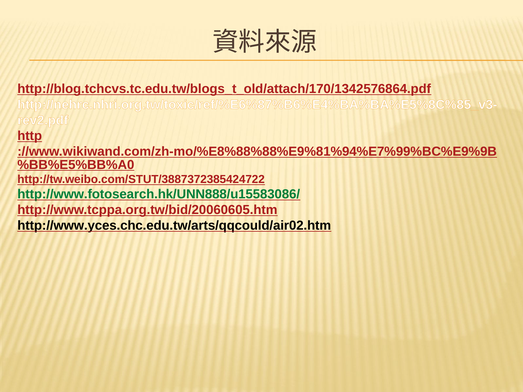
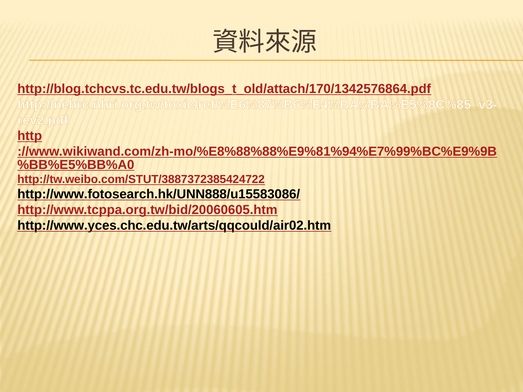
http://www.fotosearch.hk/UNN888/u15583086/ colour: green -> black
